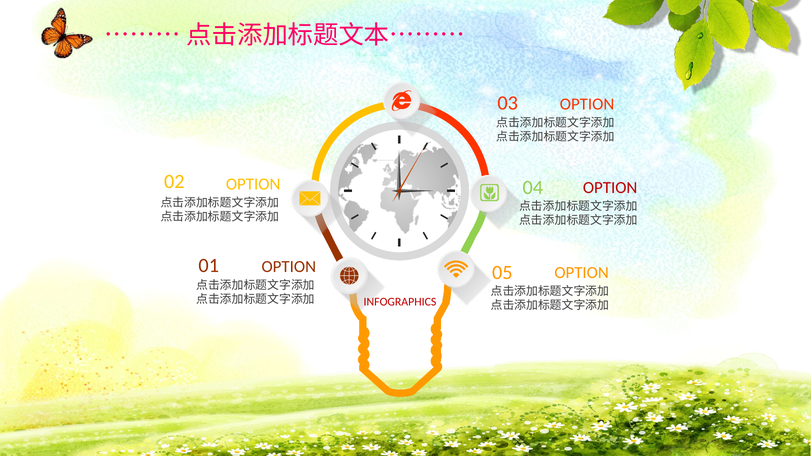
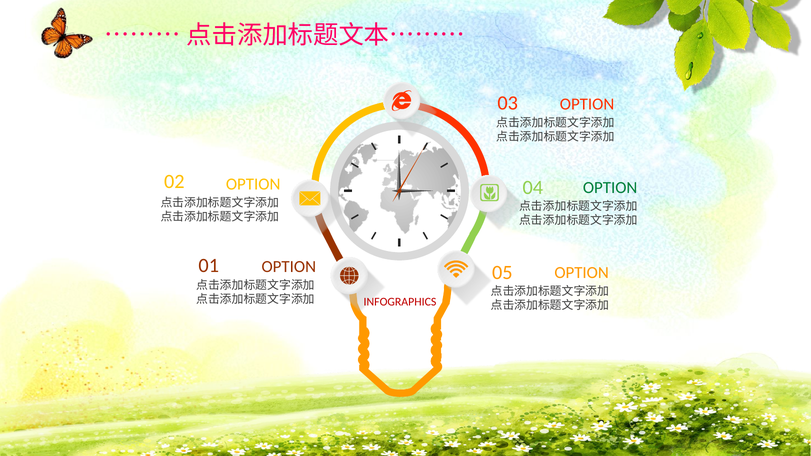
OPTION at (610, 188) colour: red -> green
